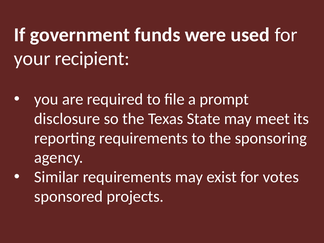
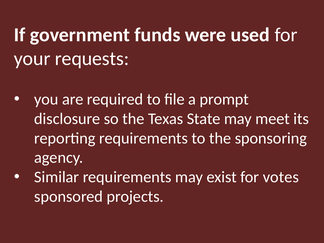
recipient: recipient -> requests
